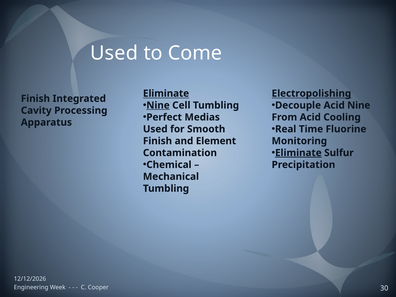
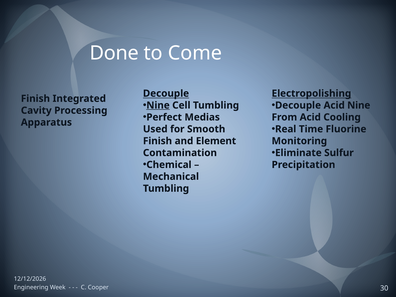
Used at (114, 53): Used -> Done
Eliminate at (166, 93): Eliminate -> Decouple
Eliminate at (298, 153) underline: present -> none
